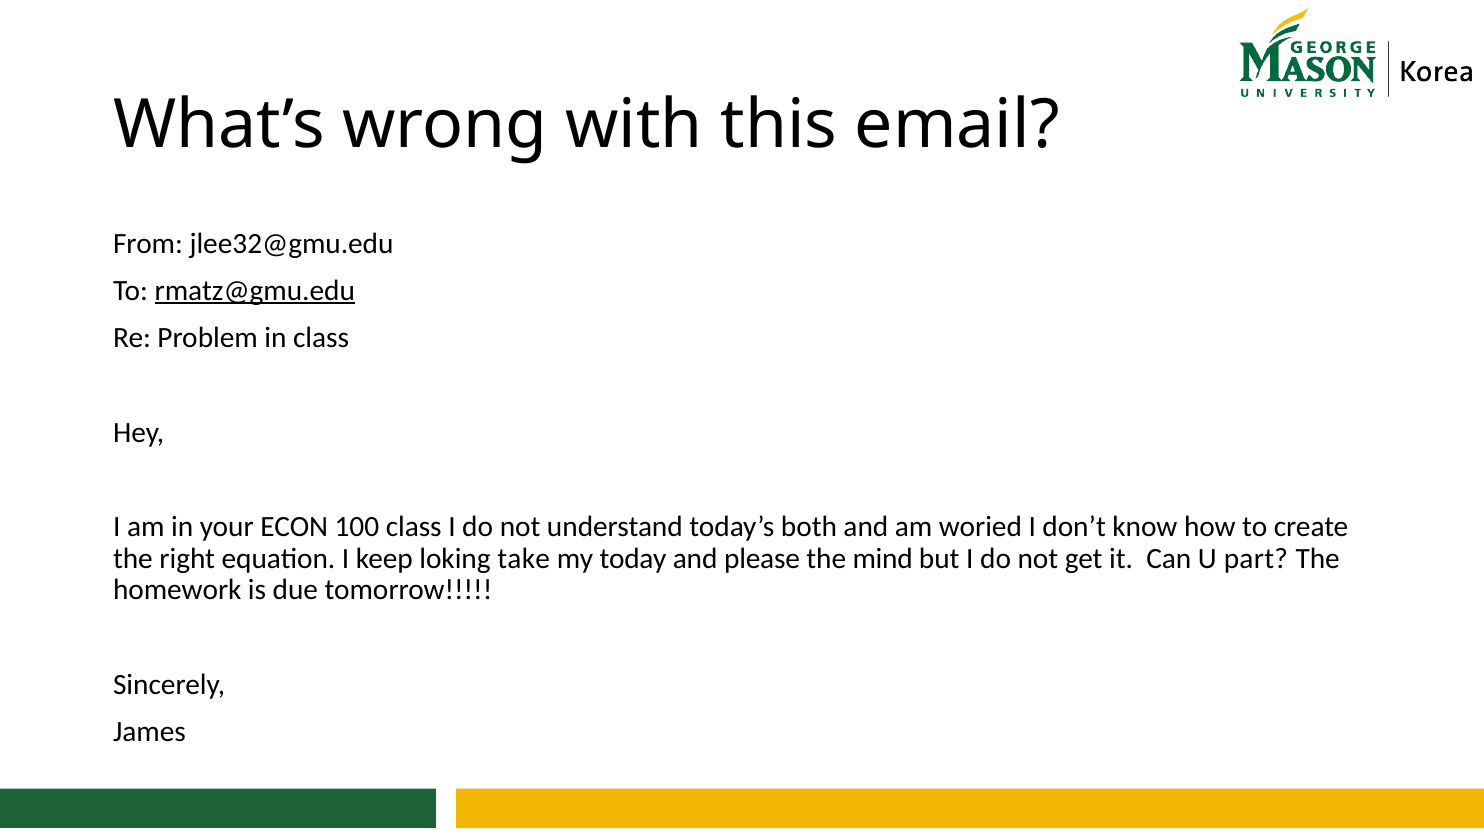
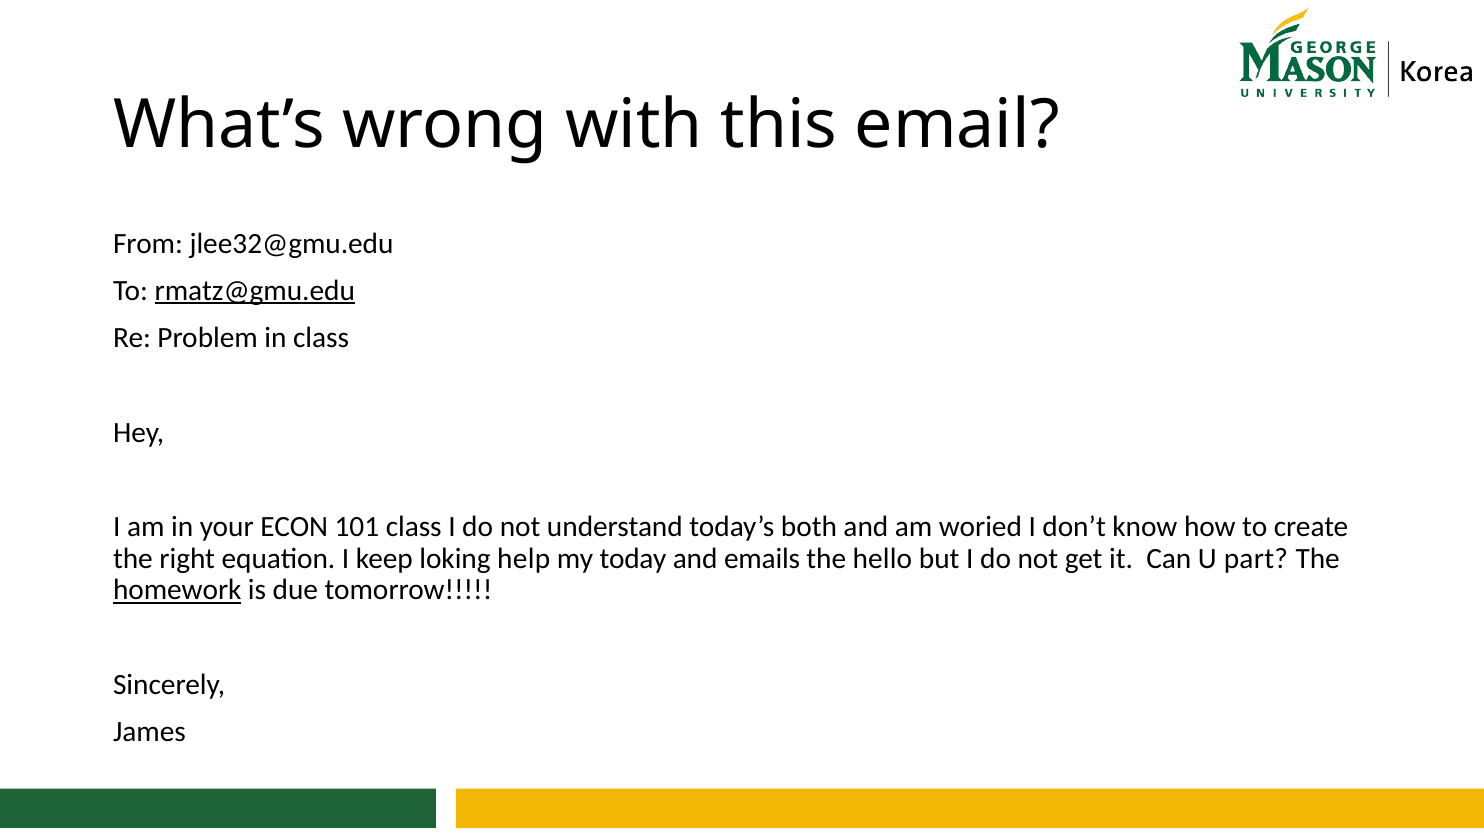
100: 100 -> 101
take: take -> help
please: please -> emails
mind: mind -> hello
homework underline: none -> present
